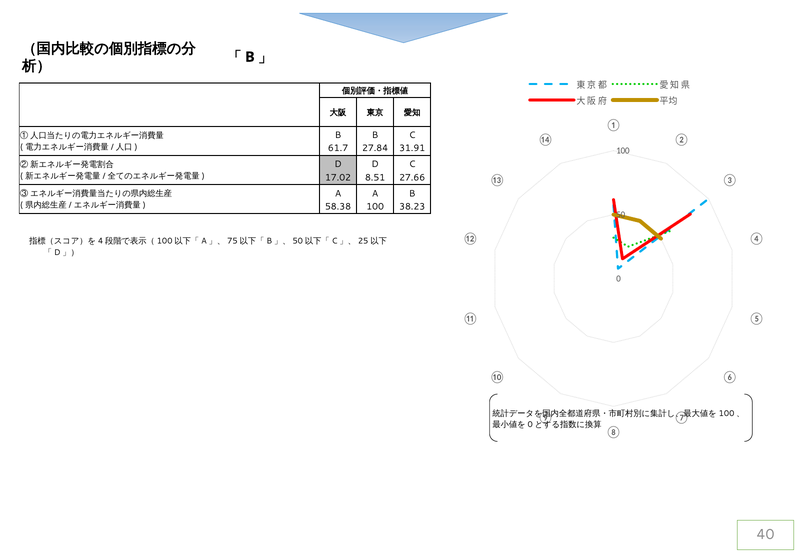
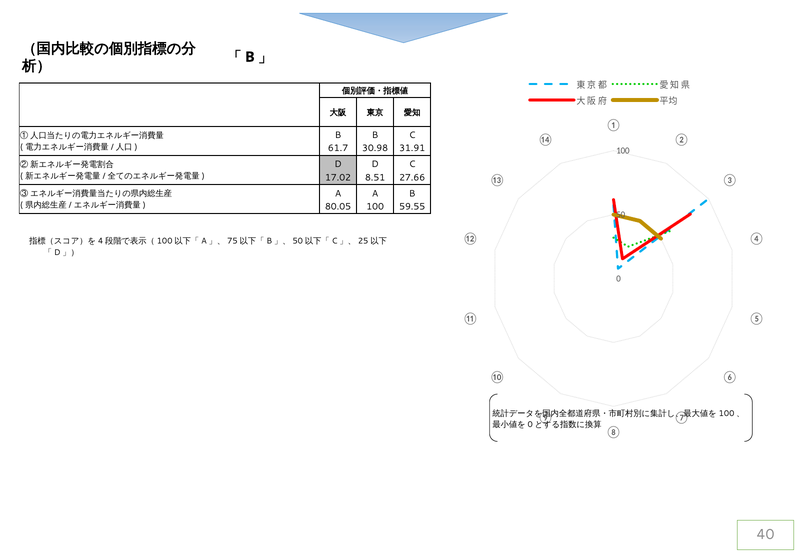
27.84: 27.84 -> 30.98
58.38: 58.38 -> 80.05
38.23: 38.23 -> 59.55
